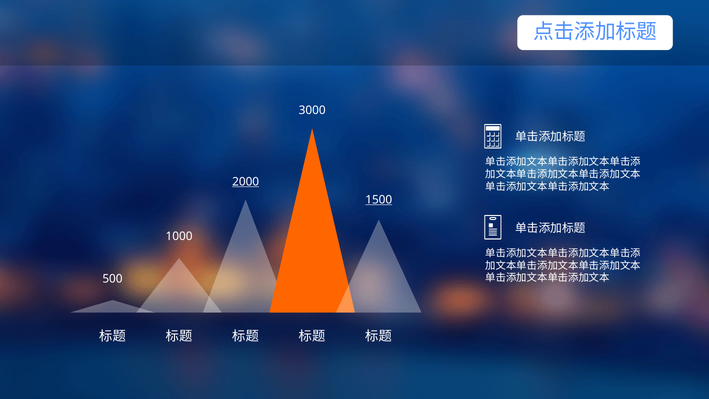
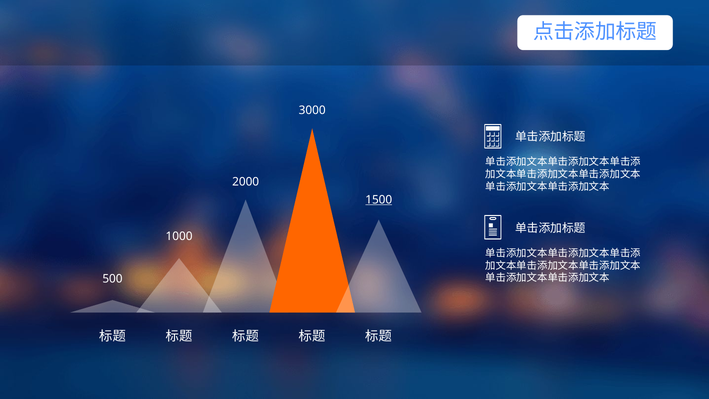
2000 underline: present -> none
